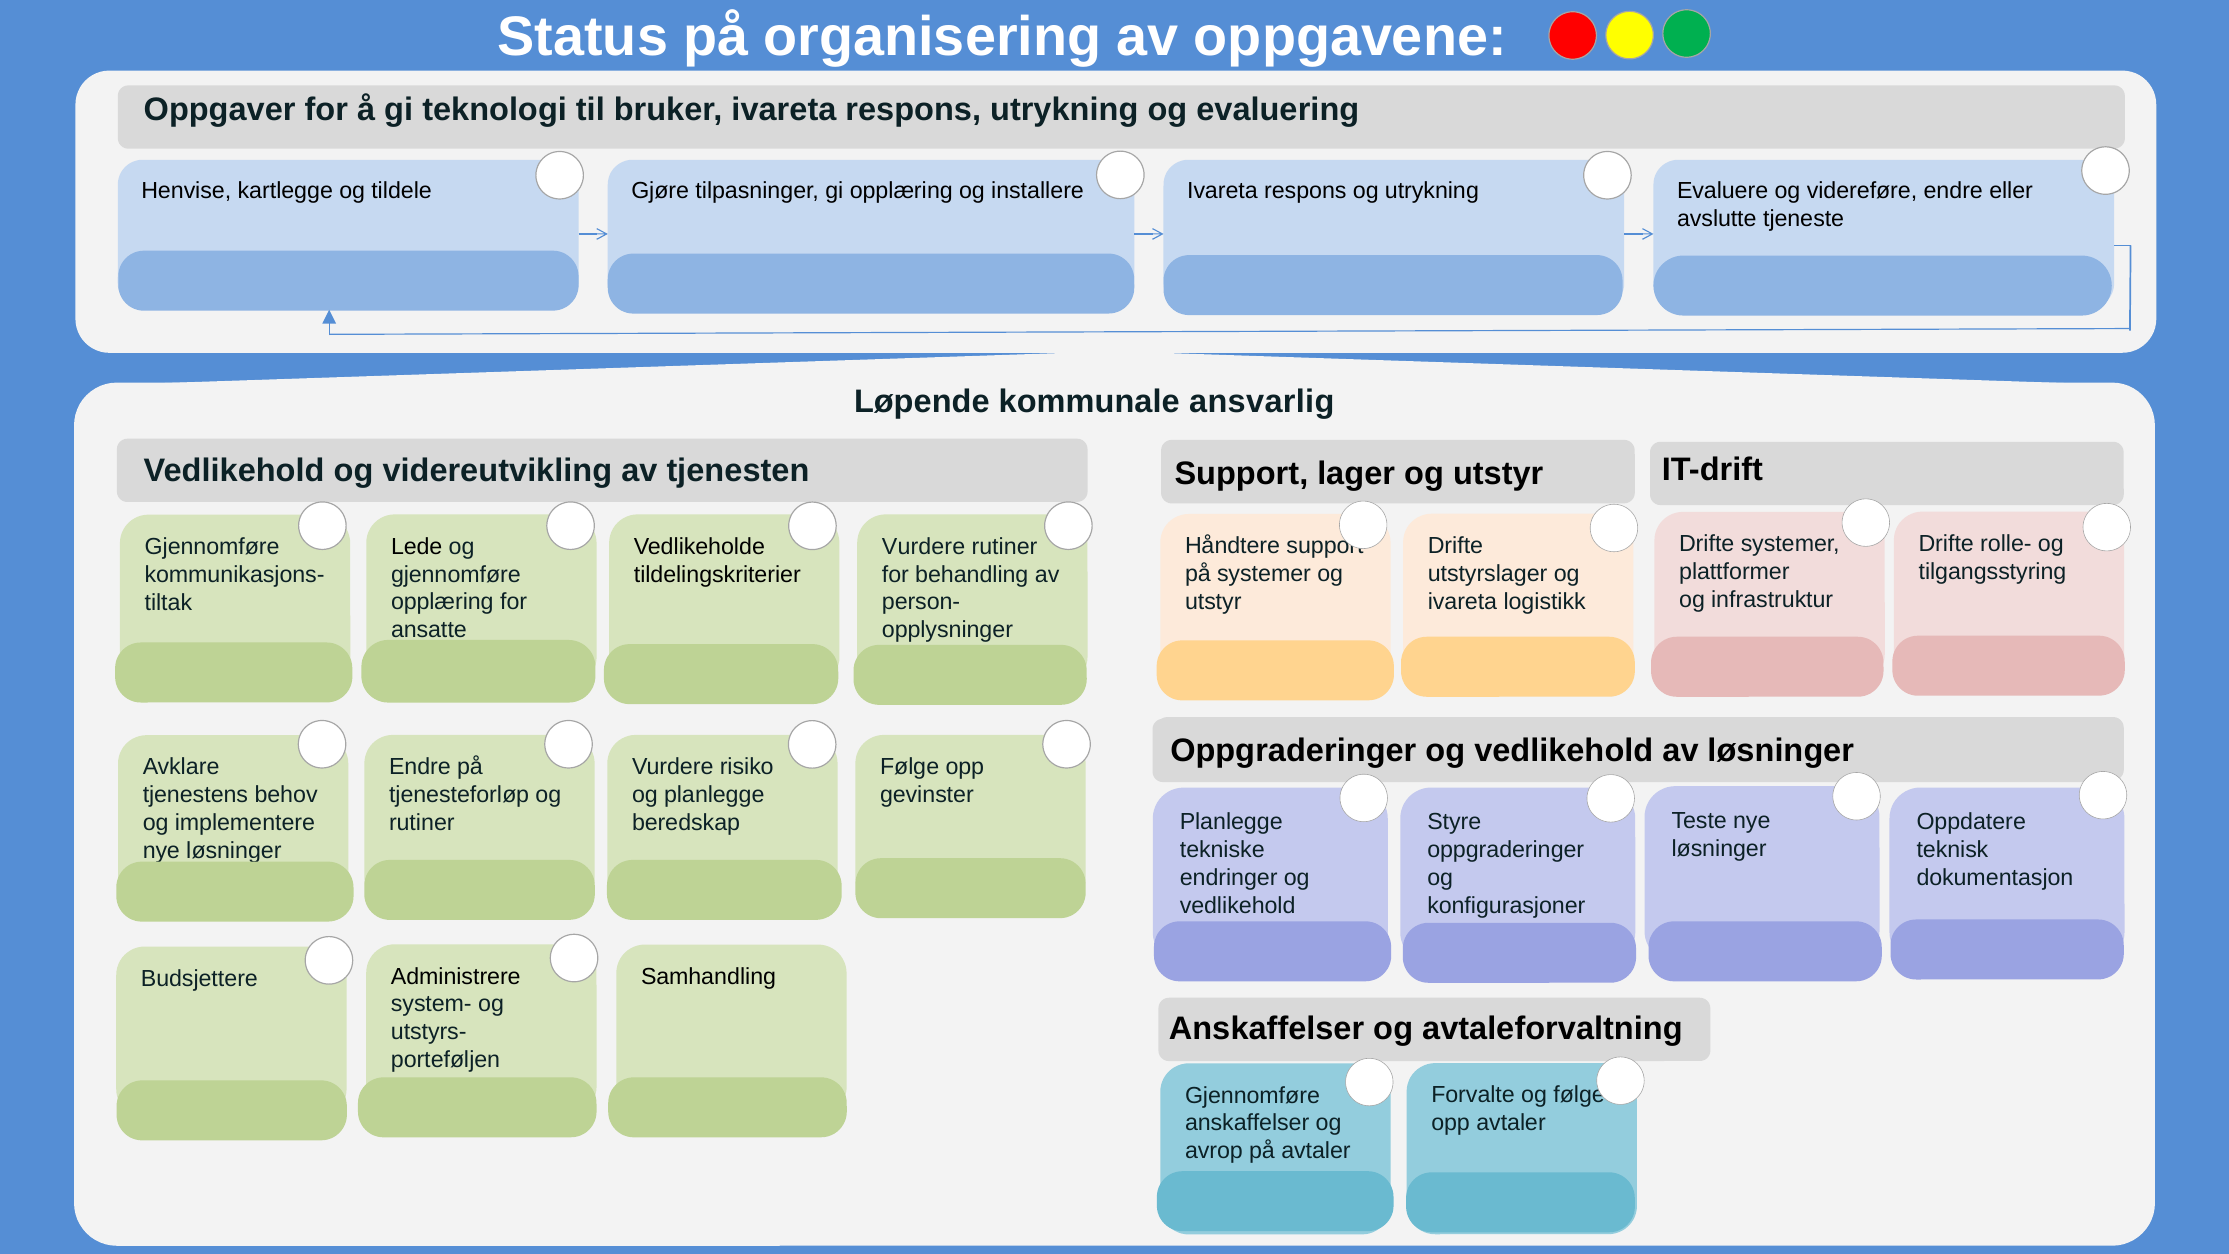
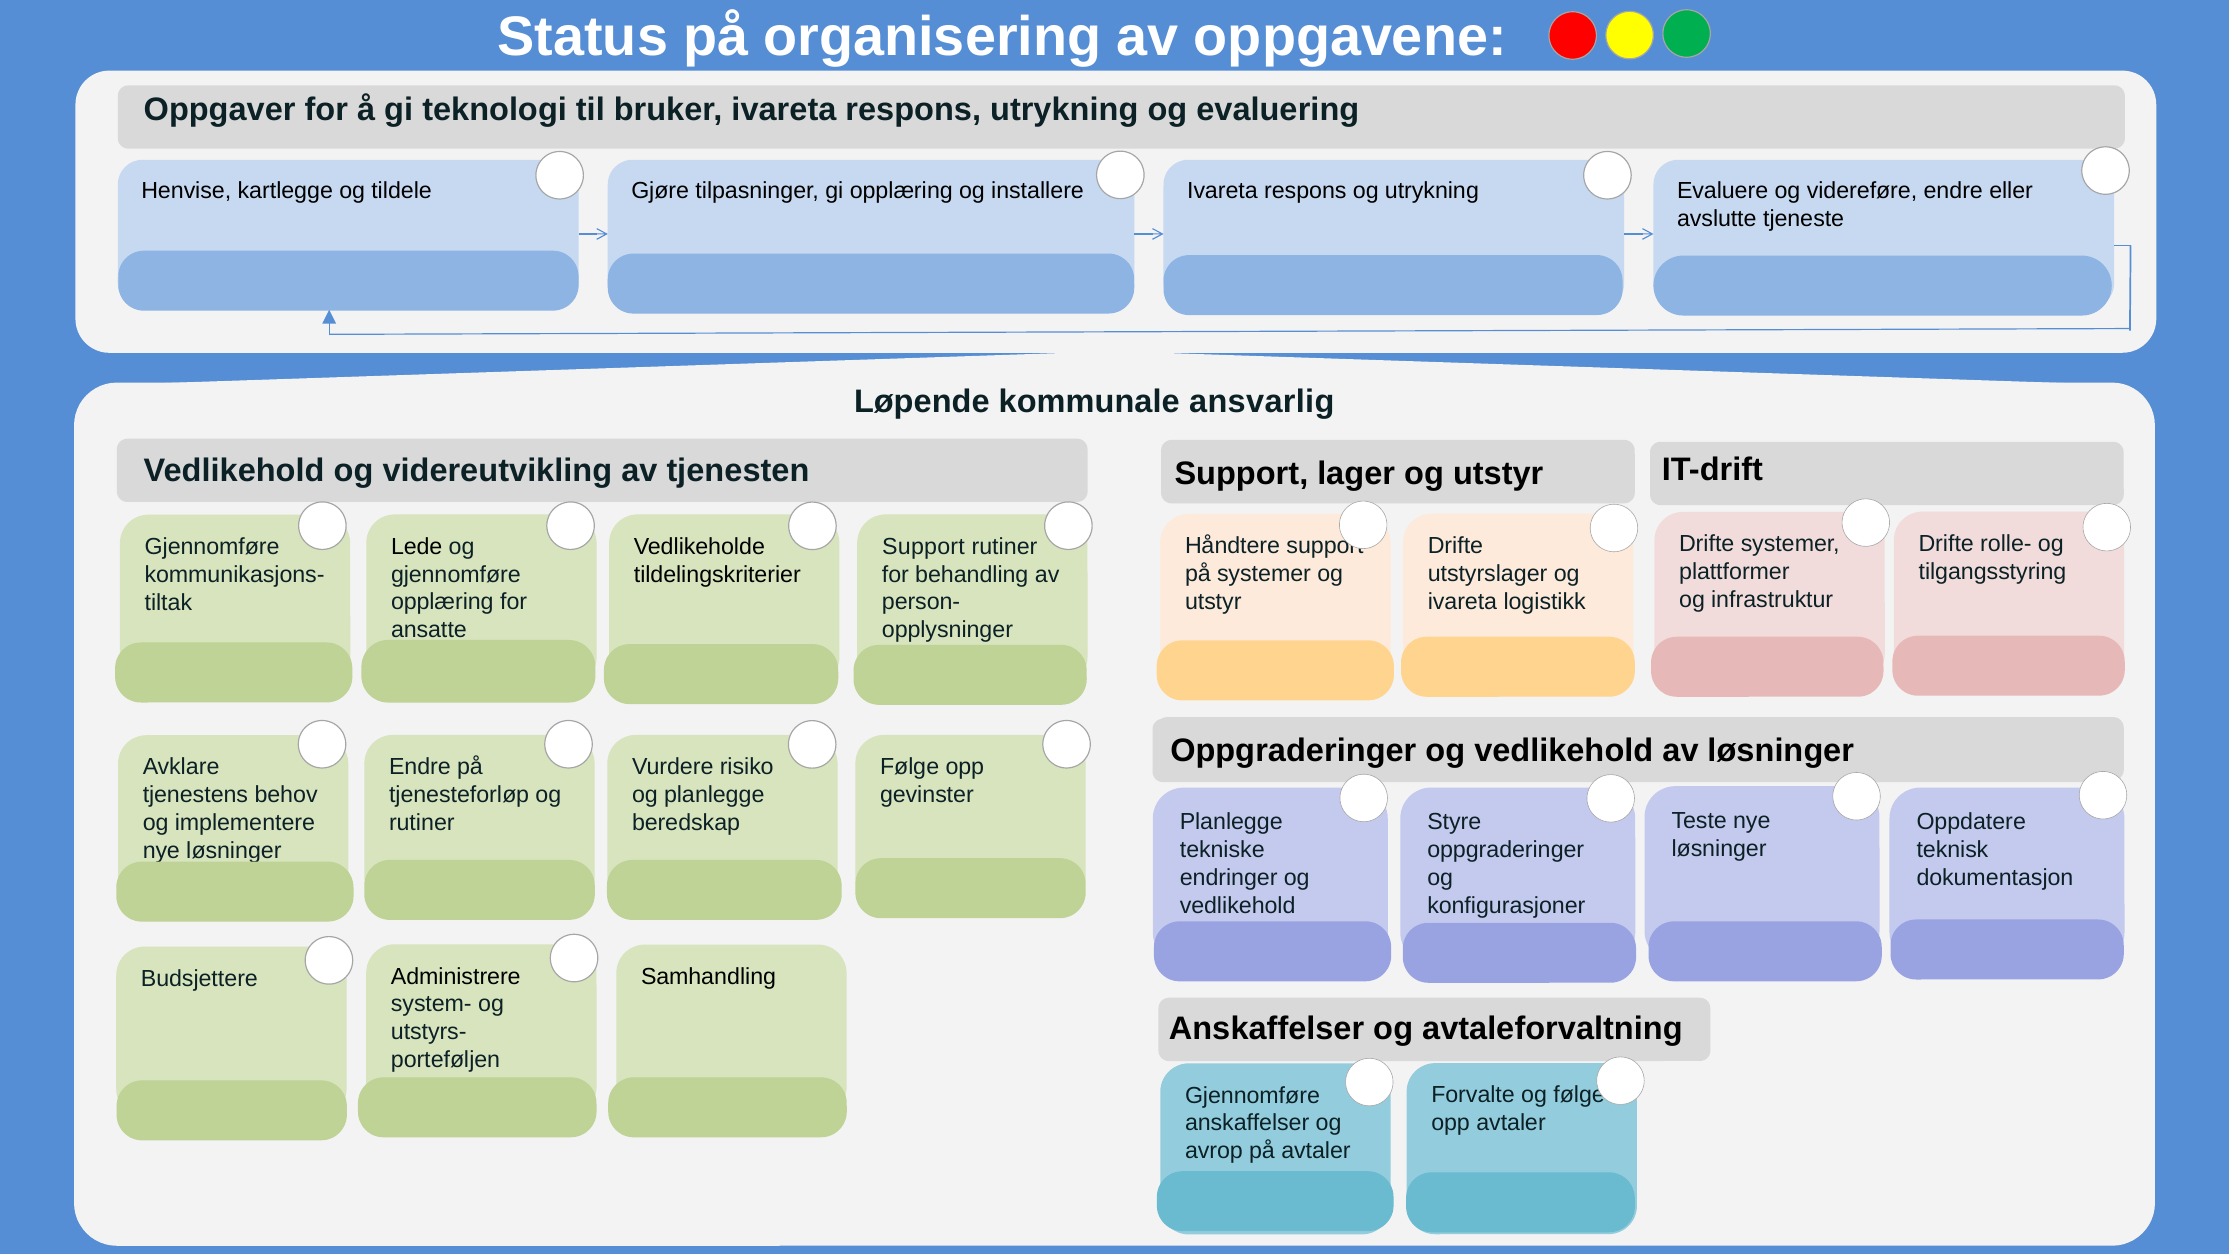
Vurdere at (924, 546): Vurdere -> Support
